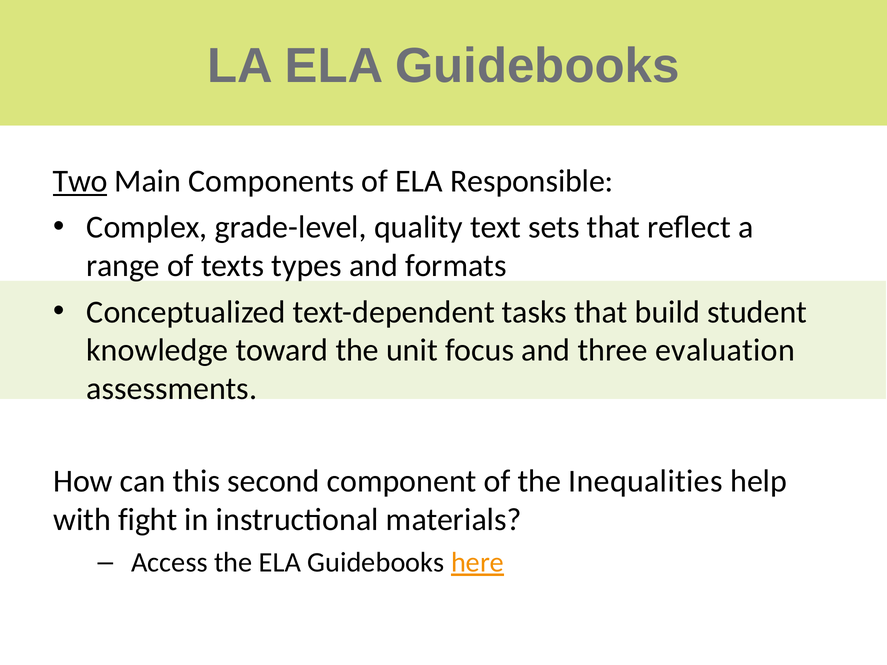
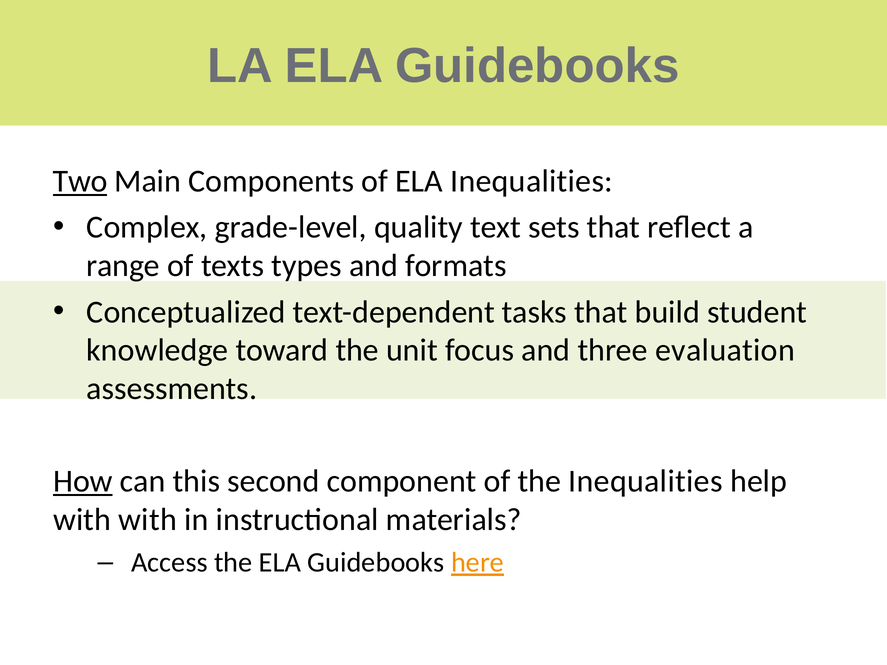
ELA Responsible: Responsible -> Inequalities
How underline: none -> present
with fight: fight -> with
